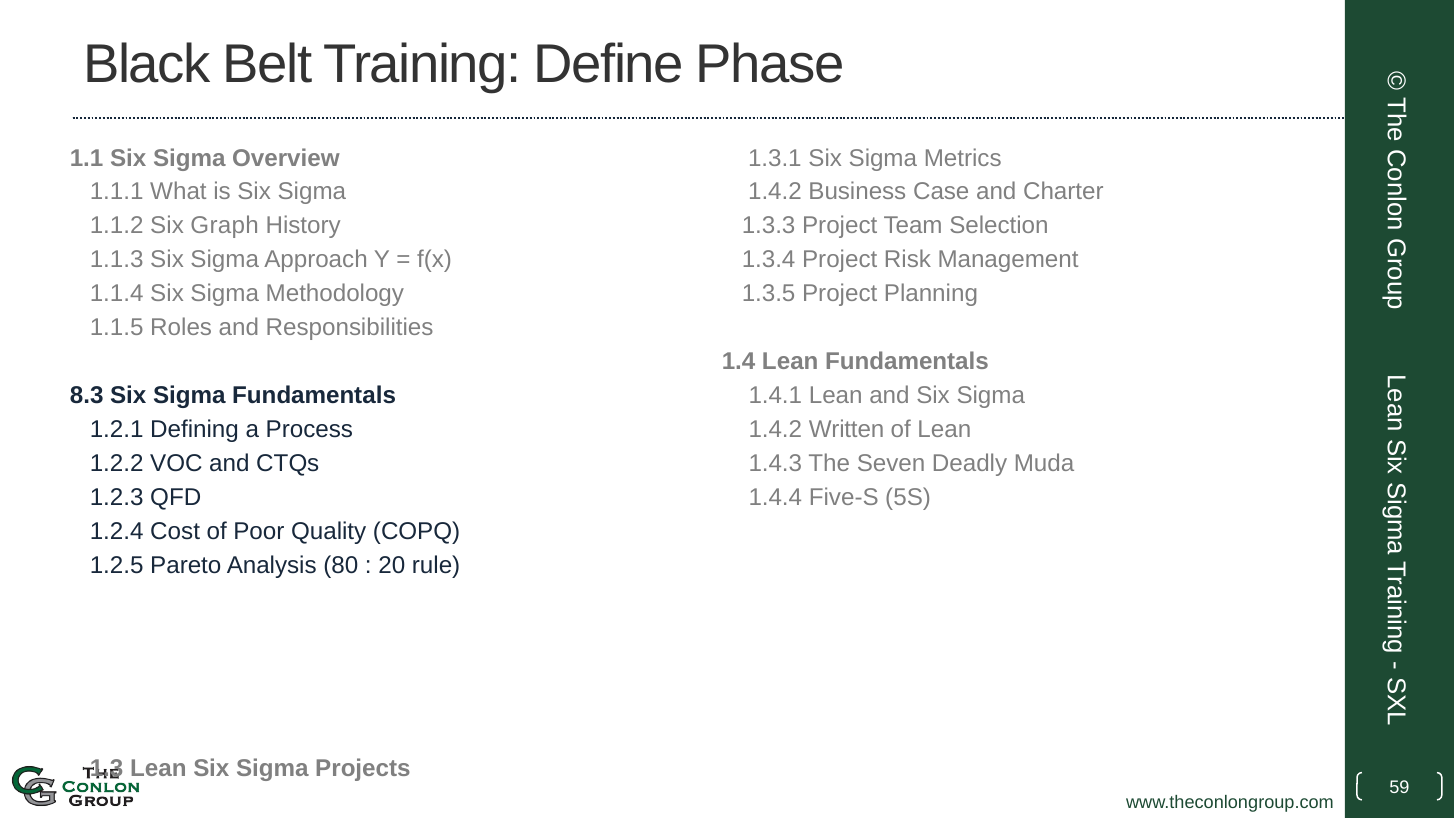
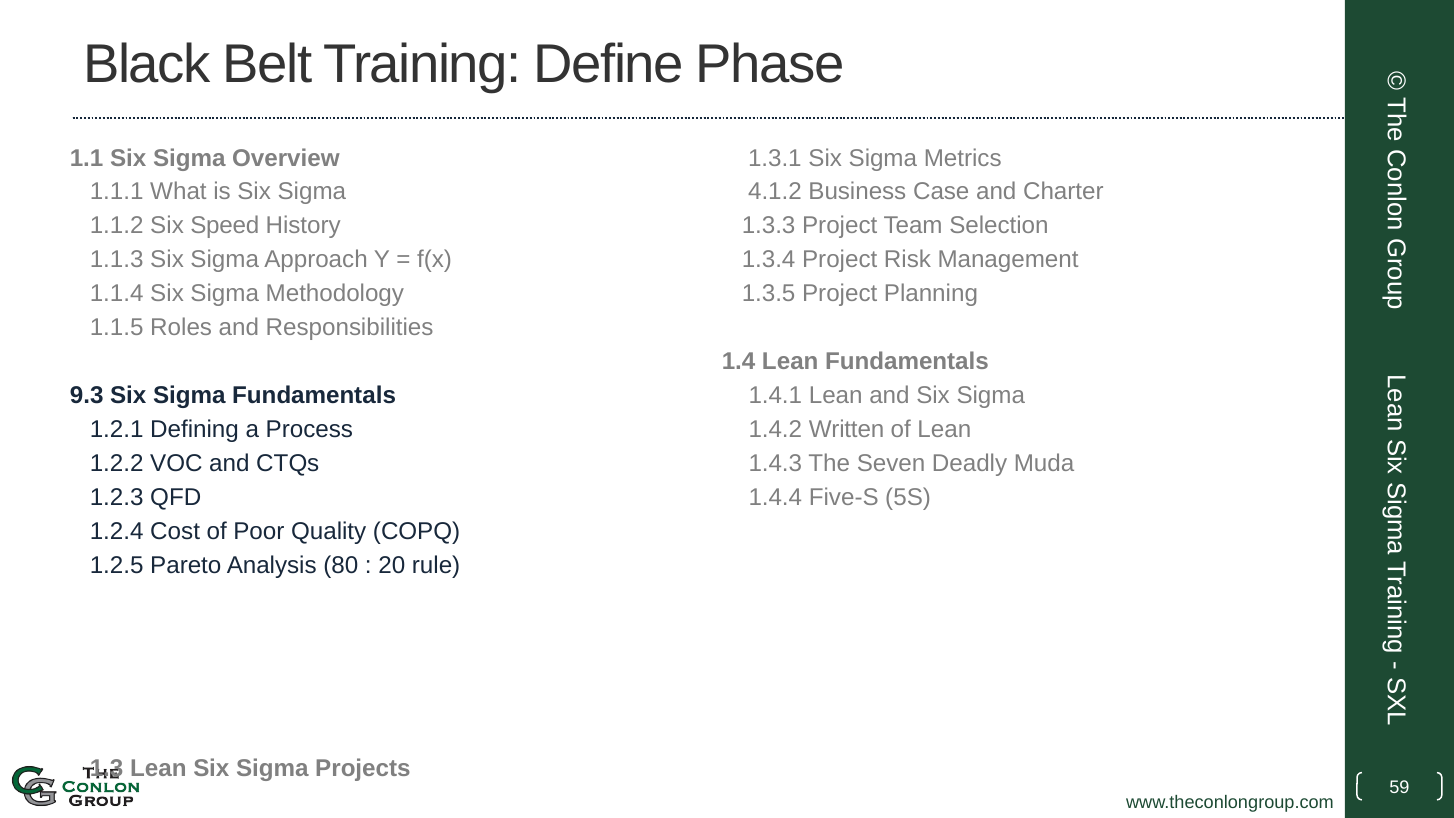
1.4.2 at (775, 192): 1.4.2 -> 4.1.2
Graph: Graph -> Speed
8.3: 8.3 -> 9.3
